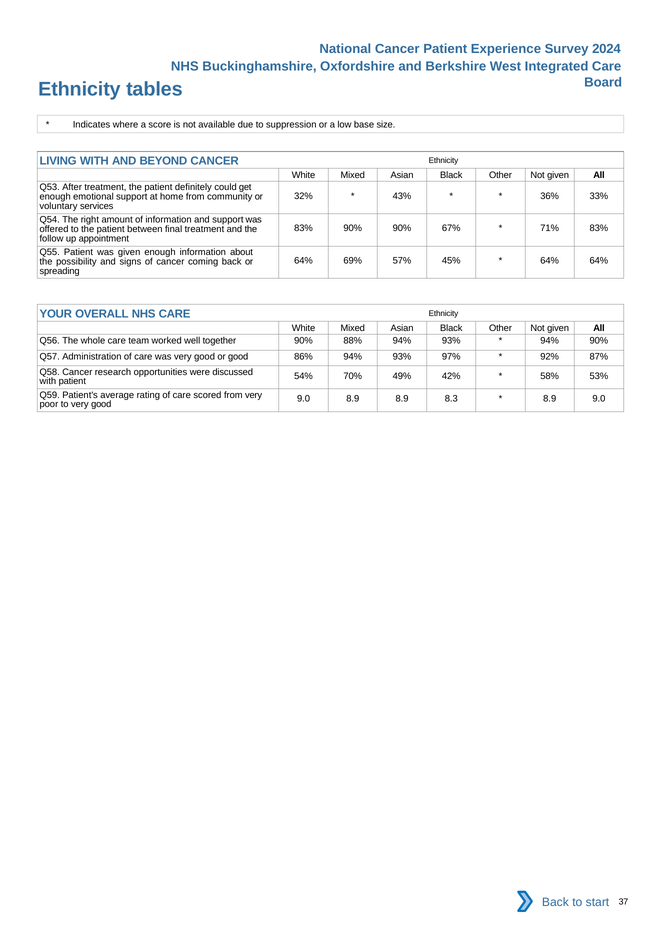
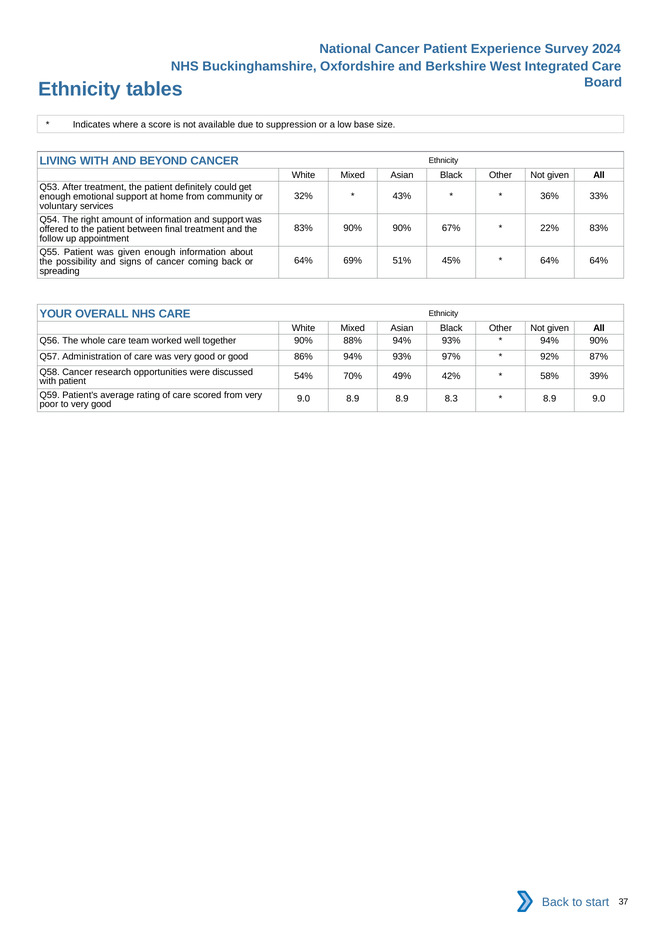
71%: 71% -> 22%
57%: 57% -> 51%
53%: 53% -> 39%
